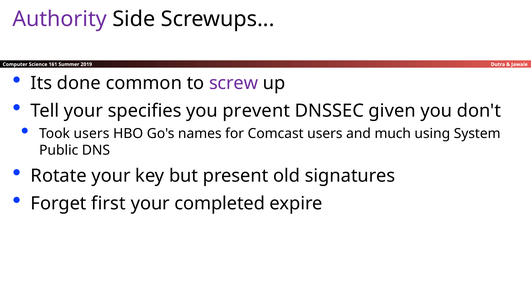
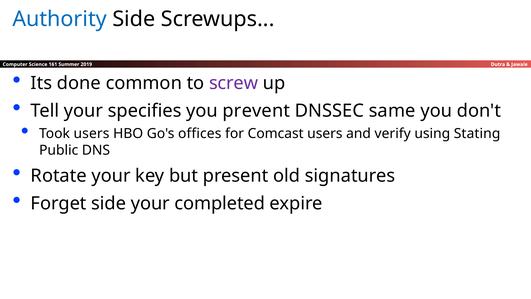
Authority colour: purple -> blue
given: given -> same
names: names -> offices
much: much -> verify
System: System -> Stating
Forget first: first -> side
